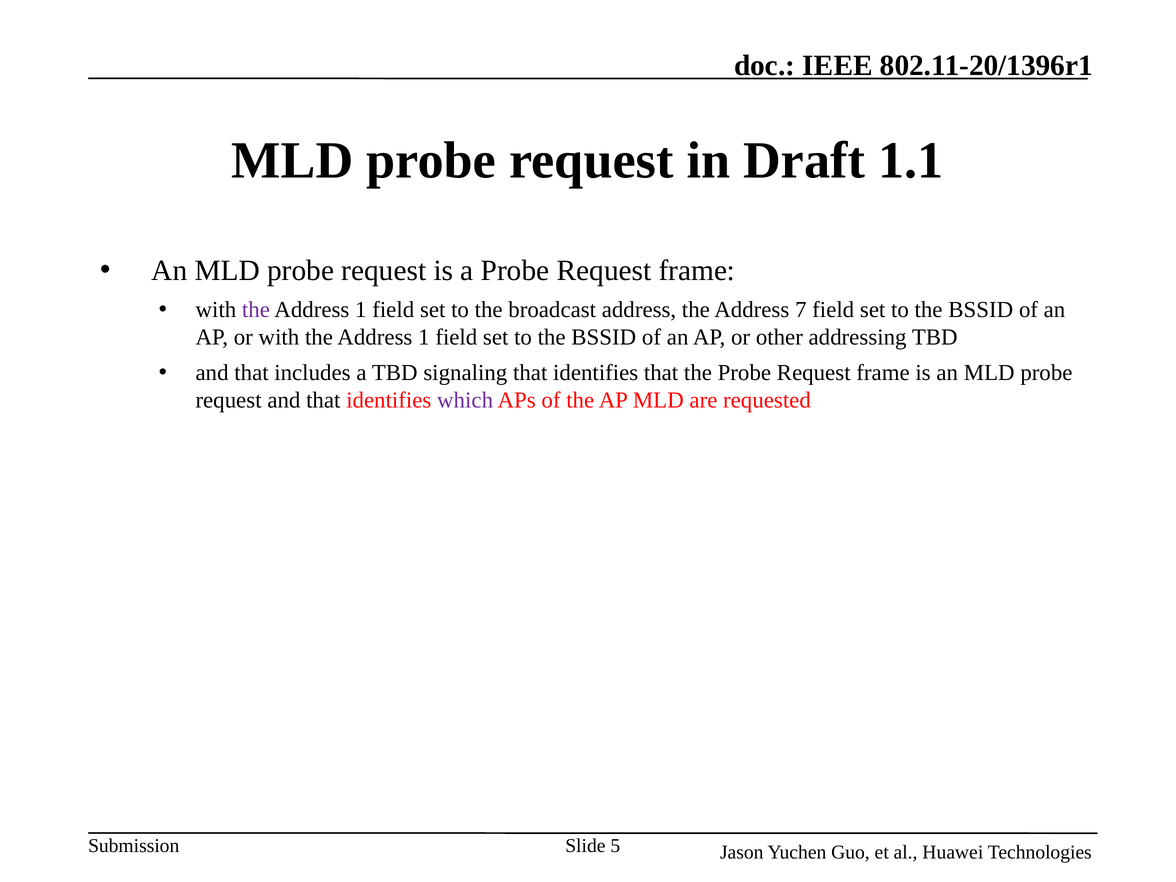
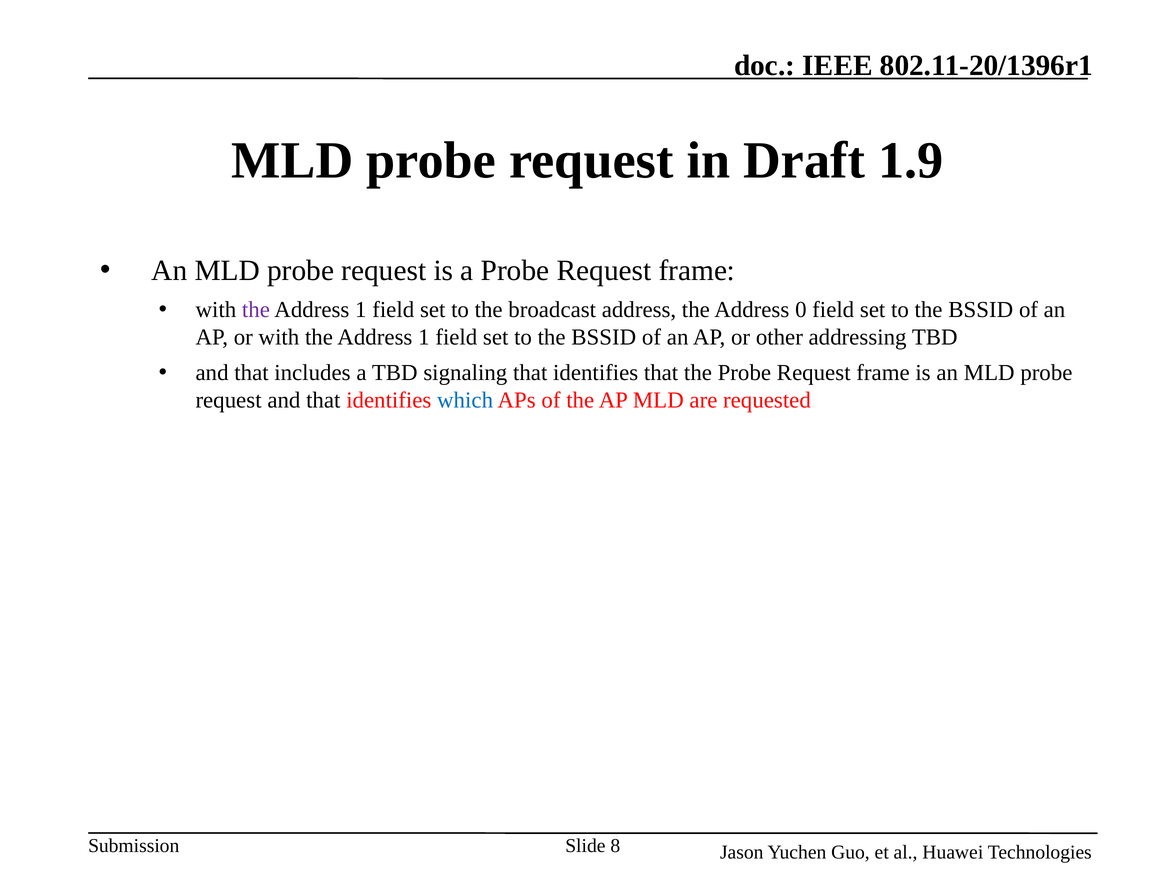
1.1: 1.1 -> 1.9
7: 7 -> 0
which colour: purple -> blue
5: 5 -> 8
